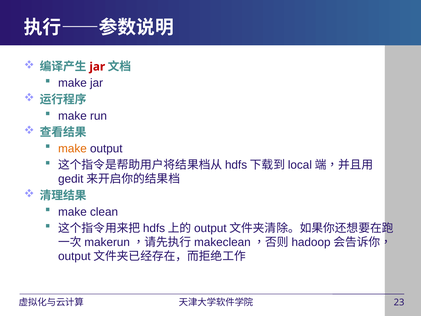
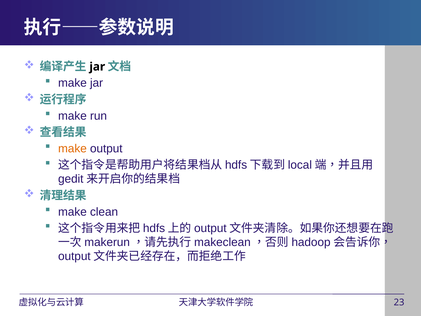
jar at (97, 67) colour: red -> black
